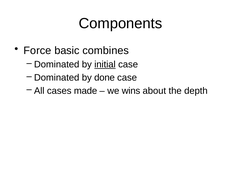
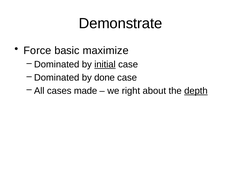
Components: Components -> Demonstrate
combines: combines -> maximize
wins: wins -> right
depth underline: none -> present
